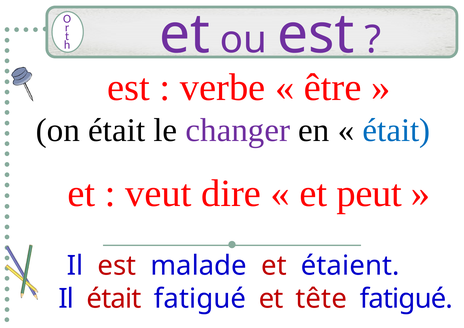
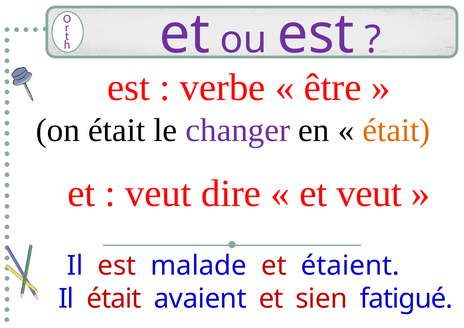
était at (396, 130) colour: blue -> orange
et peut: peut -> veut
était fatigué: fatigué -> avaient
tête: tête -> sien
